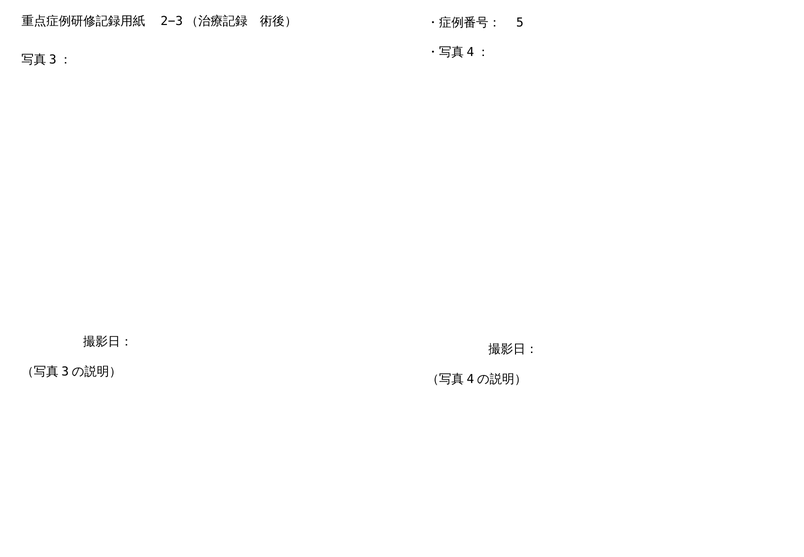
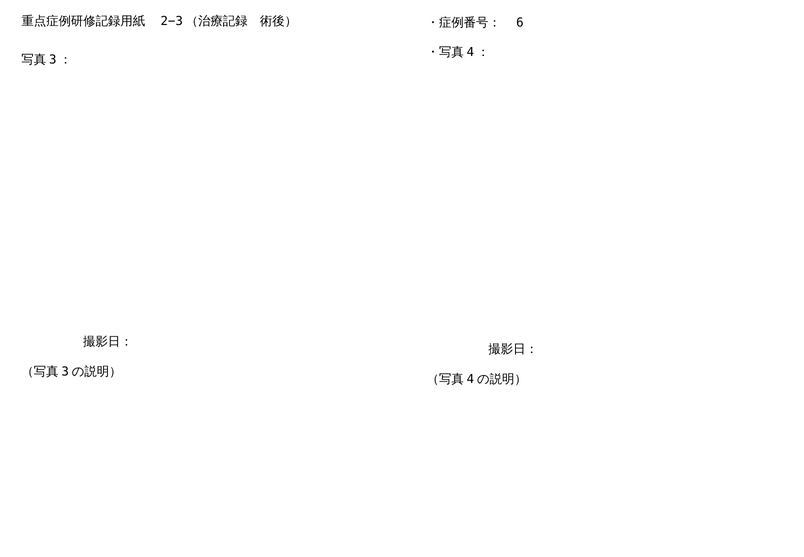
5: 5 -> 6
